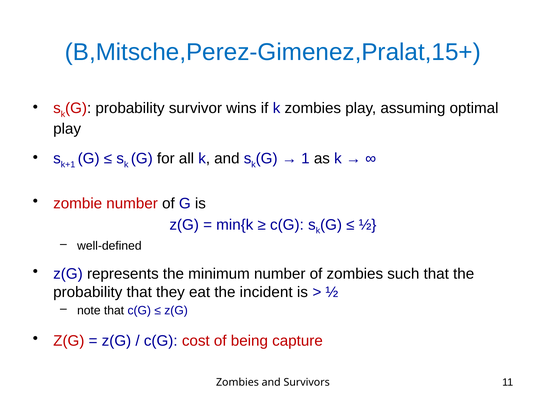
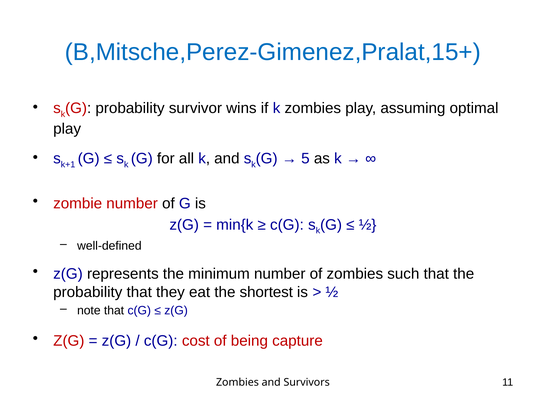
1: 1 -> 5
incident: incident -> shortest
